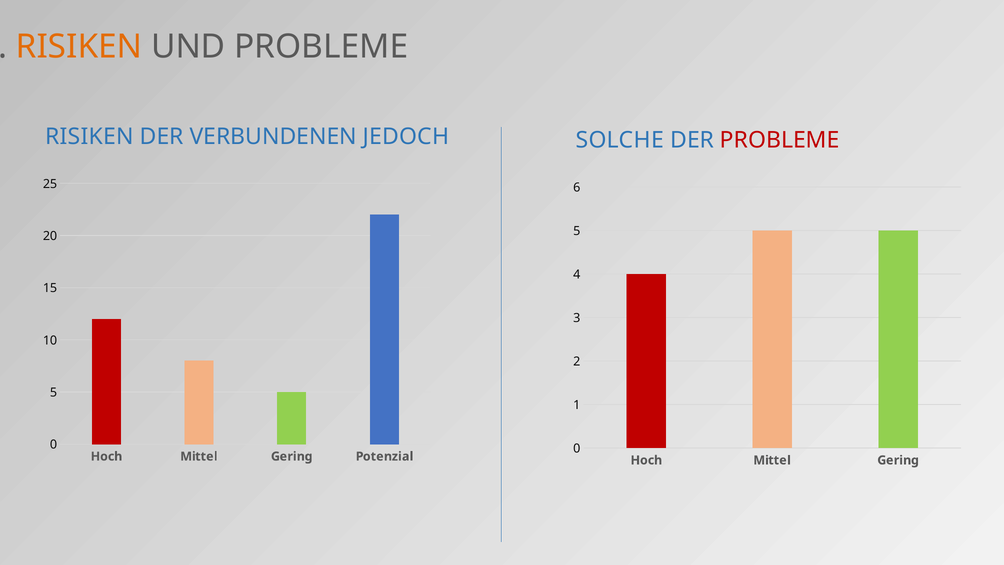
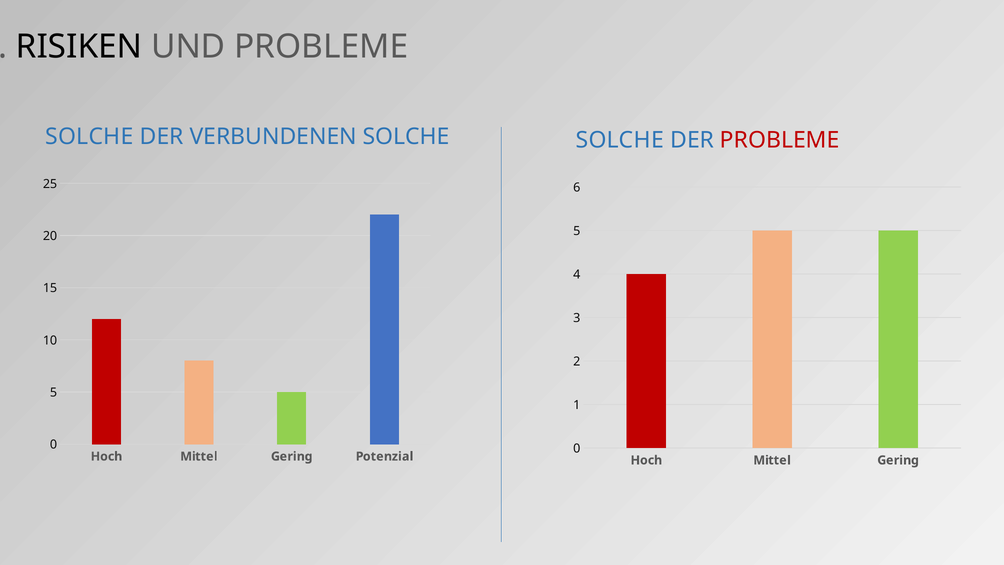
RISIKEN at (79, 47) colour: orange -> black
RISIKEN at (89, 136): RISIKEN -> SOLCHE
VERBUNDENEN JEDOCH: JEDOCH -> SOLCHE
